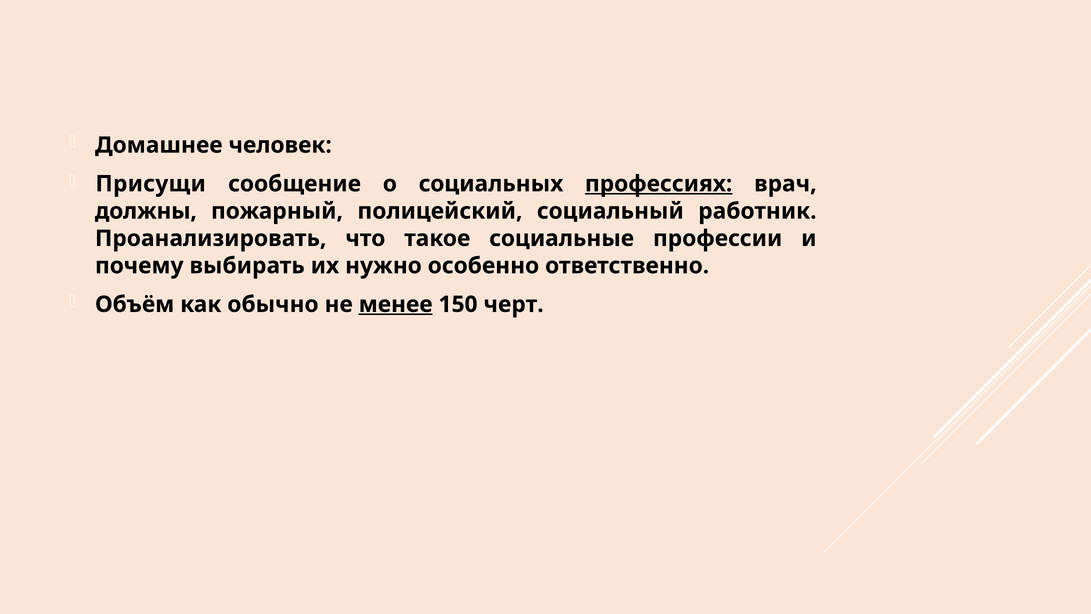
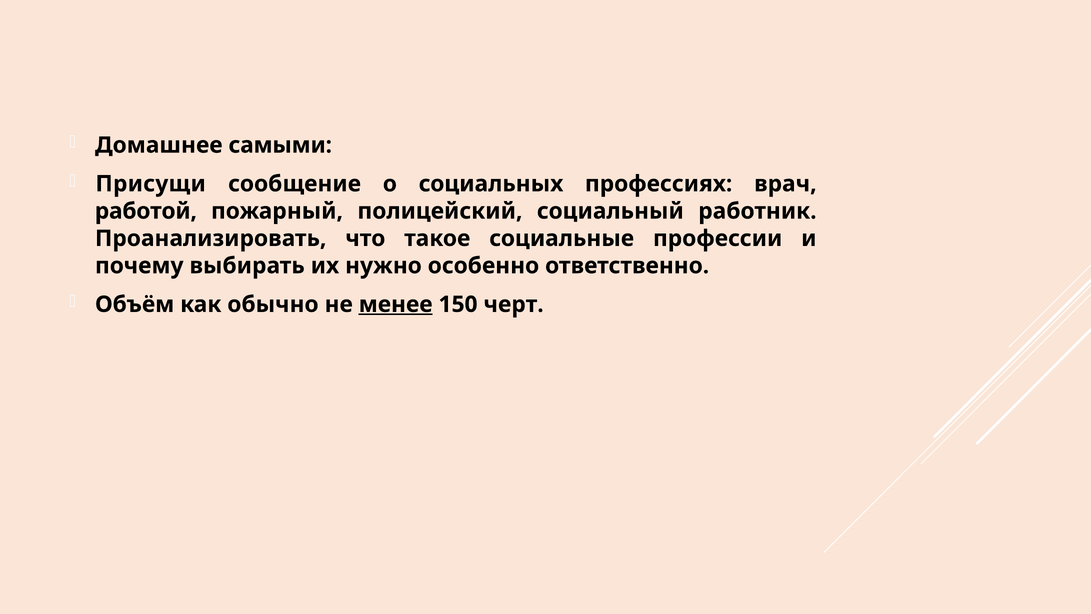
человек: человек -> самыми
профессиях underline: present -> none
должны: должны -> работой
